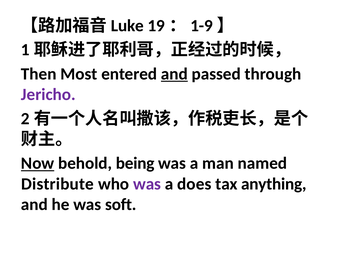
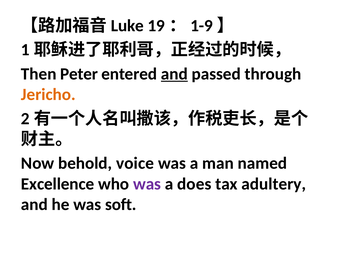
Most: Most -> Peter
Jericho colour: purple -> orange
Now underline: present -> none
being: being -> voice
Distribute: Distribute -> Excellence
anything: anything -> adultery
